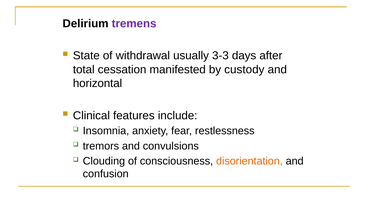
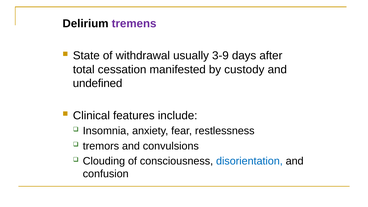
3-3: 3-3 -> 3-9
horizontal: horizontal -> undefined
disorientation colour: orange -> blue
